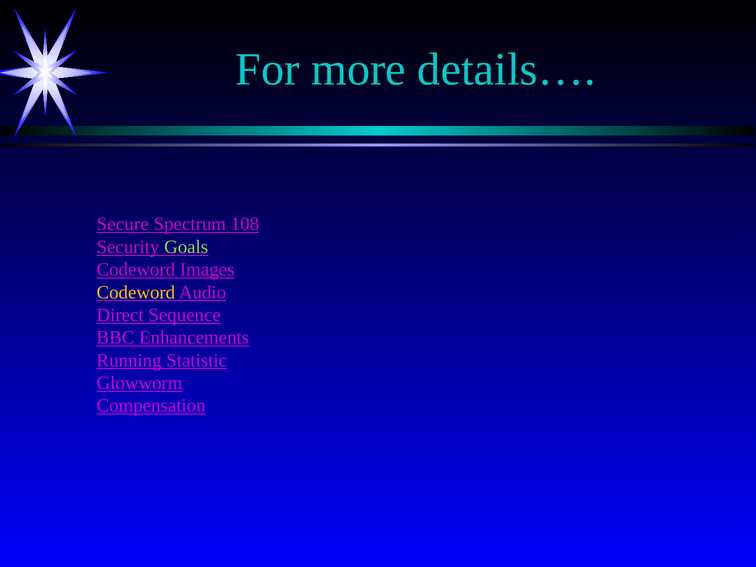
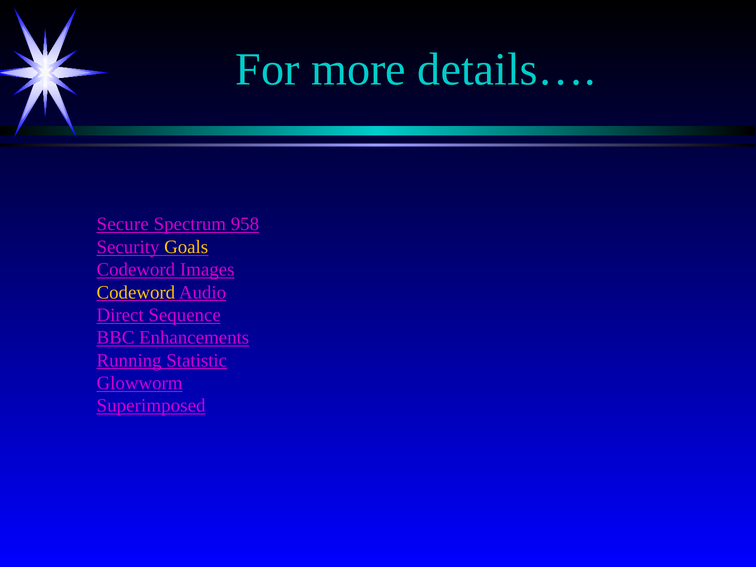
108: 108 -> 958
Goals colour: light green -> yellow
Compensation: Compensation -> Superimposed
